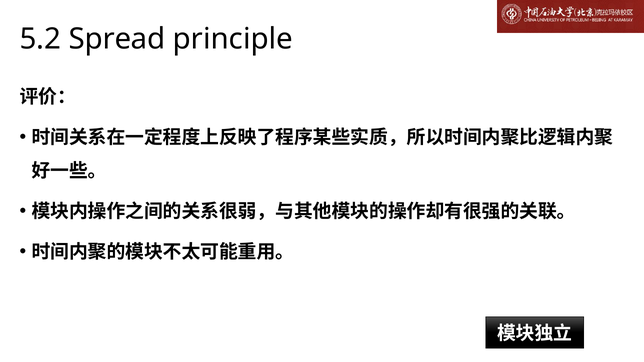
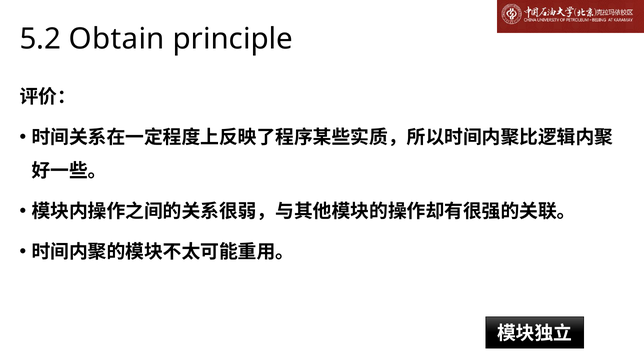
Spread: Spread -> Obtain
